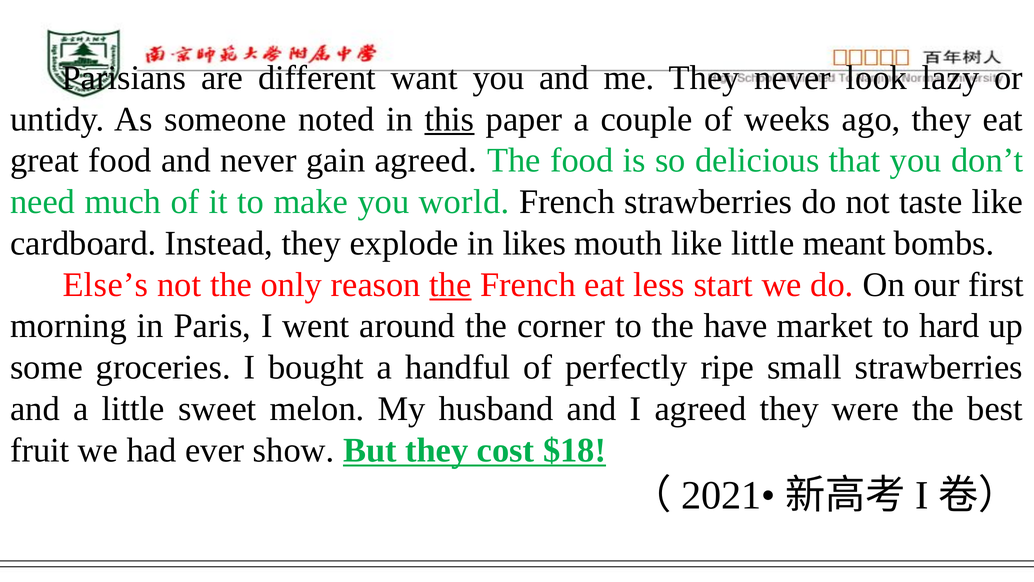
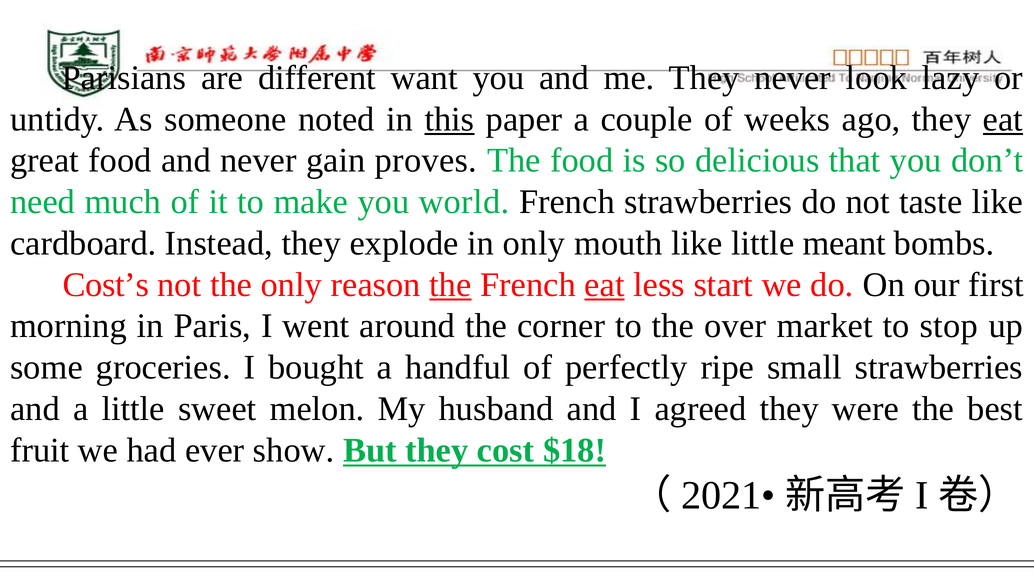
eat at (1003, 119) underline: none -> present
gain agreed: agreed -> proves
in likes: likes -> only
Else’s: Else’s -> Cost’s
eat at (605, 284) underline: none -> present
have: have -> over
hard: hard -> stop
